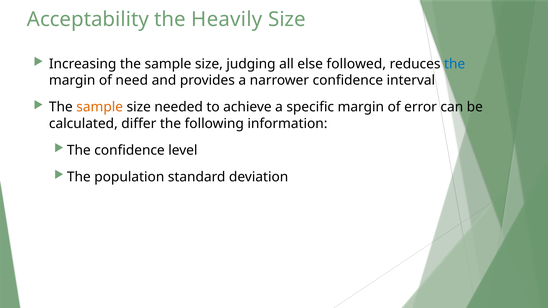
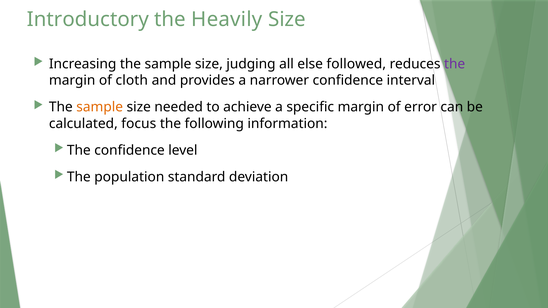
Acceptability: Acceptability -> Introductory
the at (455, 64) colour: blue -> purple
need: need -> cloth
differ: differ -> focus
